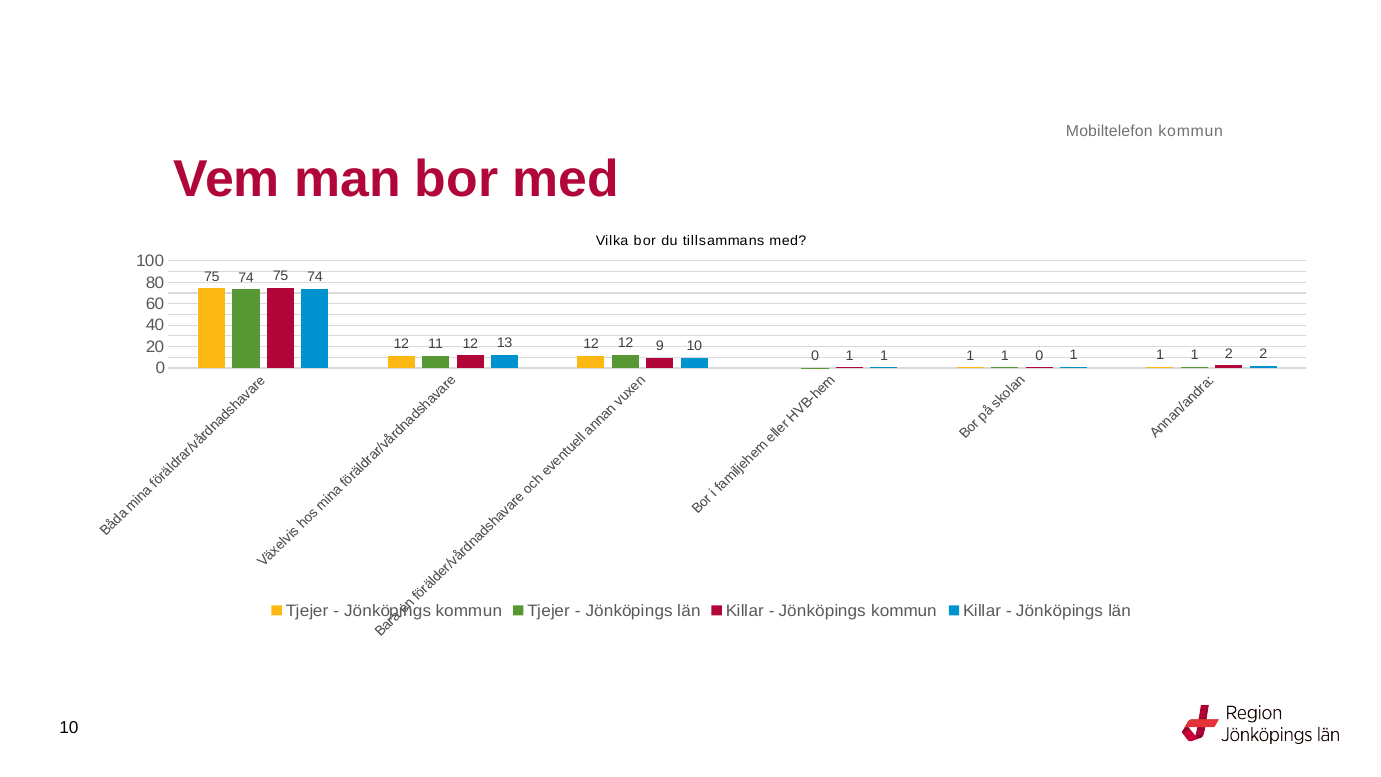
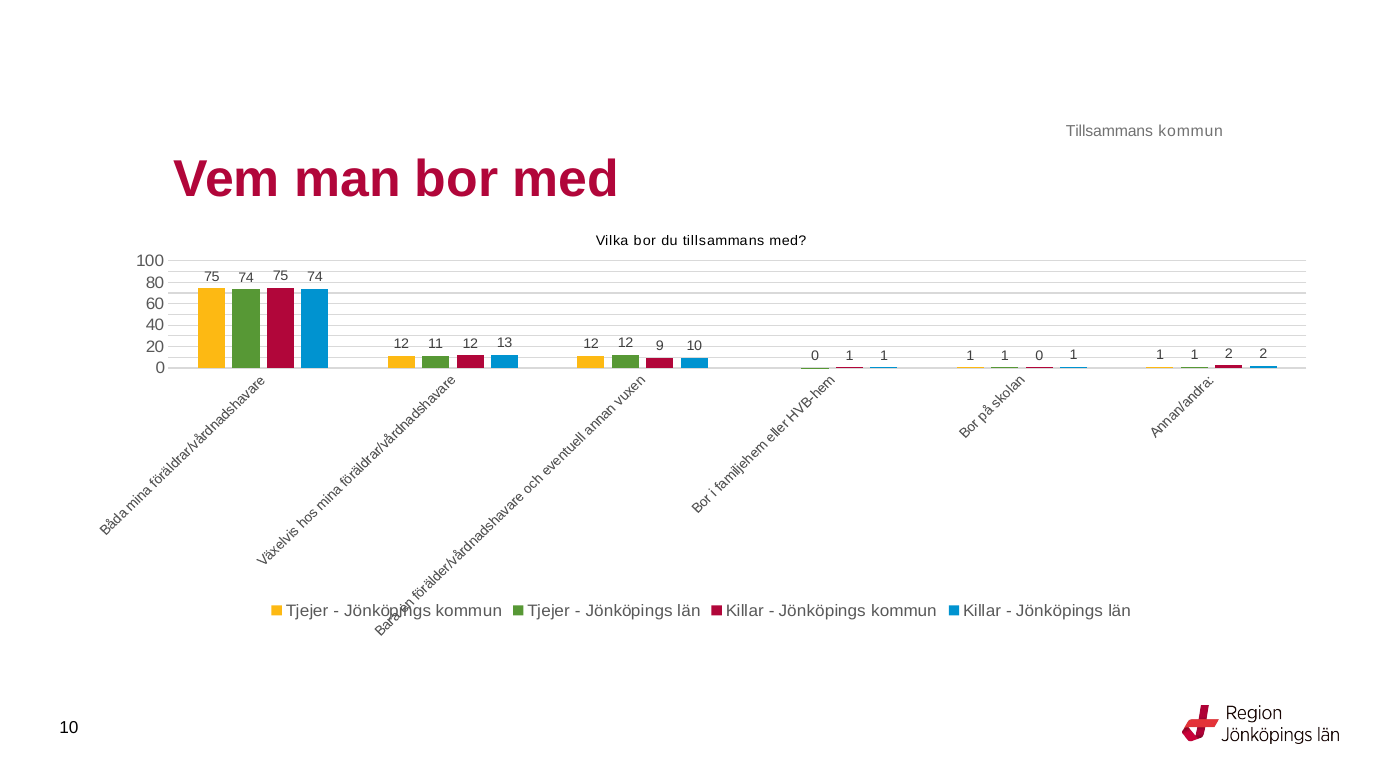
Mobiltelefon at (1109, 131): Mobiltelefon -> Tillsammans
